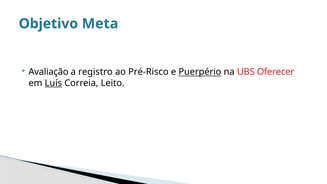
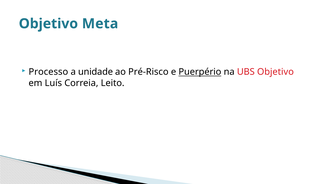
Avaliação: Avaliação -> Processo
registro: registro -> unidade
UBS Oferecer: Oferecer -> Objetivo
Luís underline: present -> none
